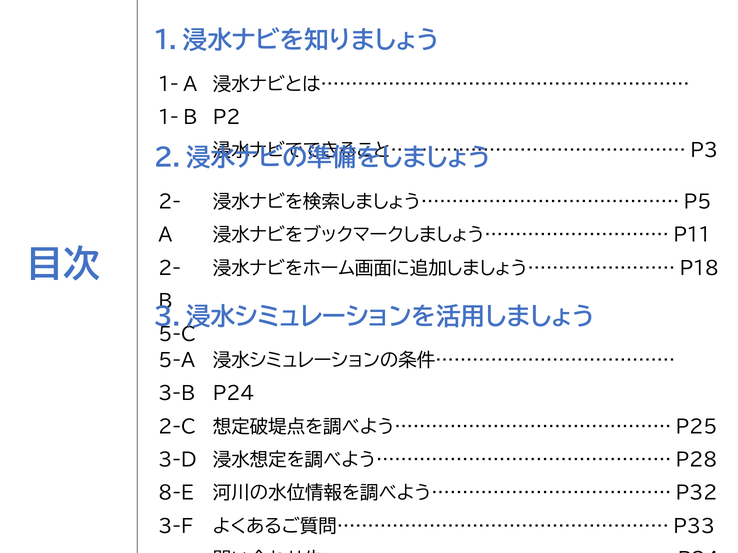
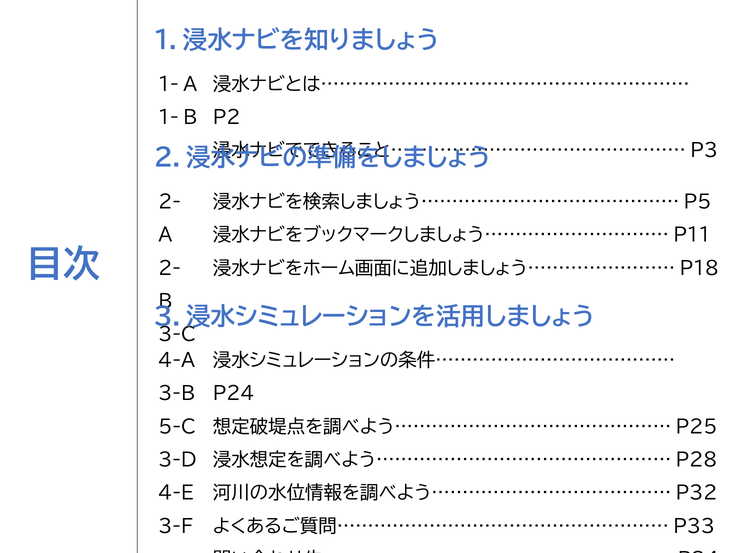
5-C: 5-C -> 3-C
5-A: 5-A -> 4-A
2-C: 2-C -> 5-C
8-E: 8-E -> 4-E
